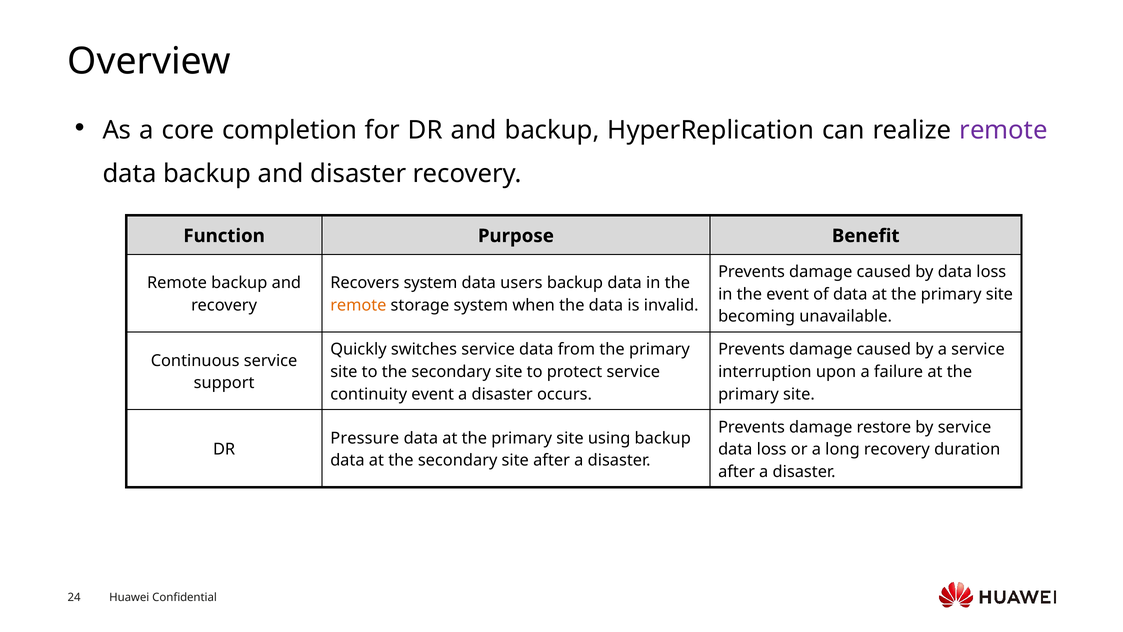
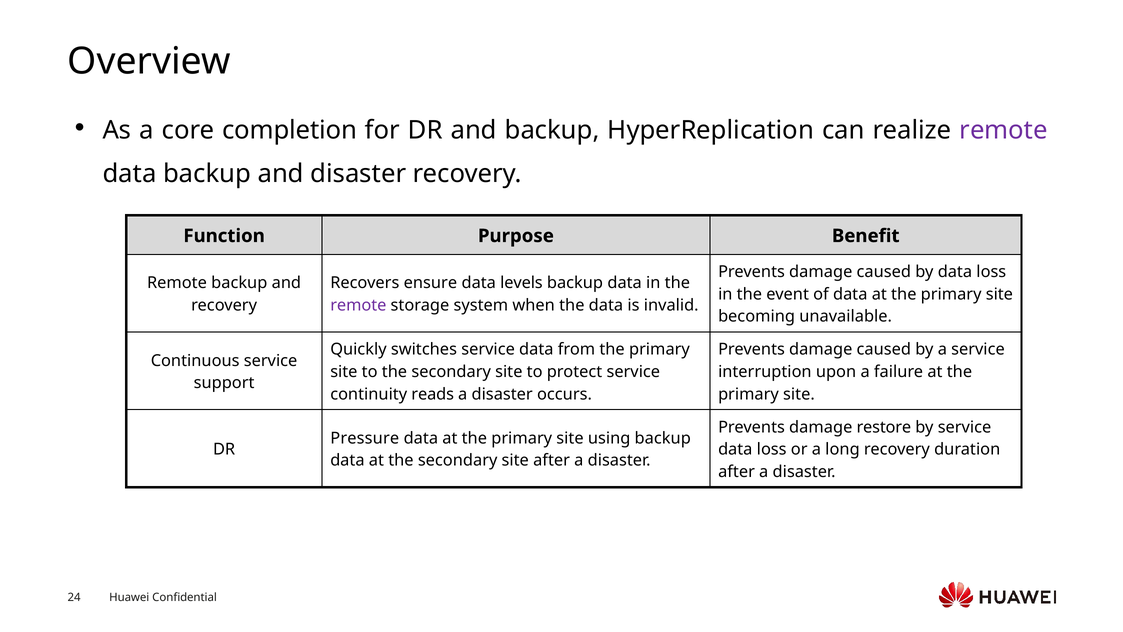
Recovers system: system -> ensure
users: users -> levels
remote at (358, 305) colour: orange -> purple
continuity event: event -> reads
